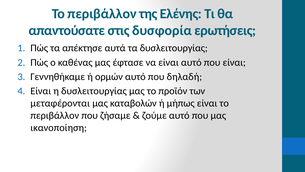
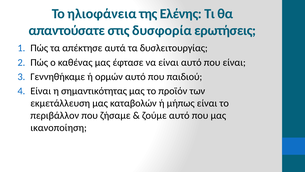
περιβάλλον at (102, 14): περιβάλλον -> ηλιοφάνεια
δηλαδή: δηλαδή -> παιδιού
η δυσλειτουργίας: δυσλειτουργίας -> σημαντικότητας
μεταφέρονται: μεταφέρονται -> εκμετάλλευση
